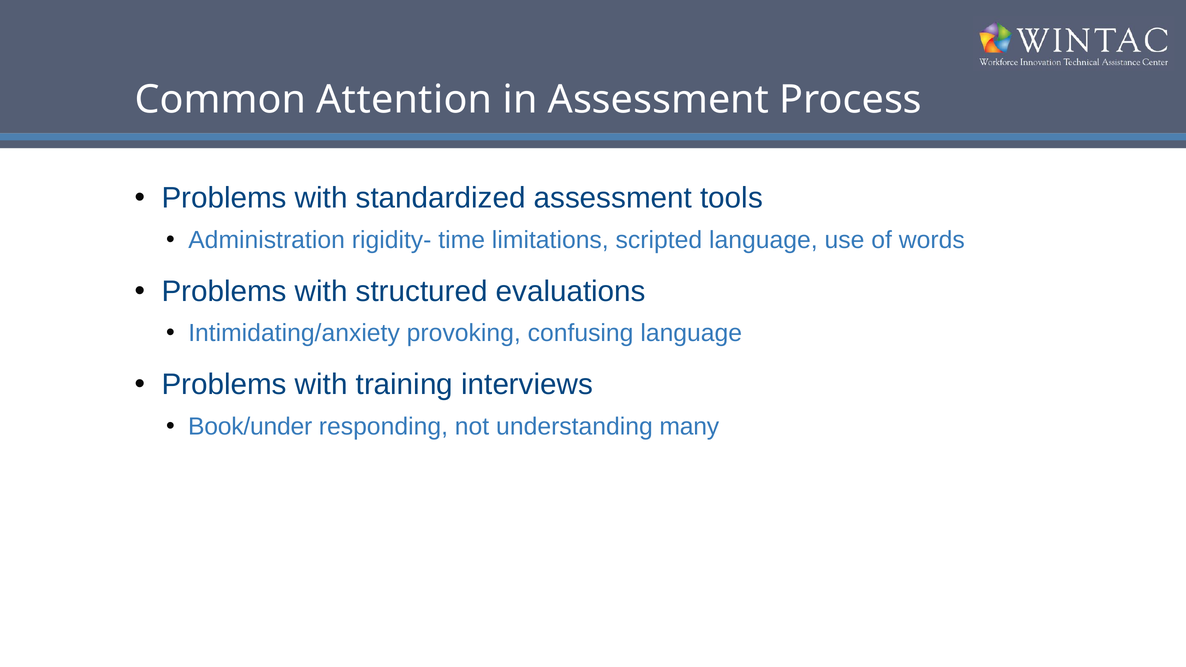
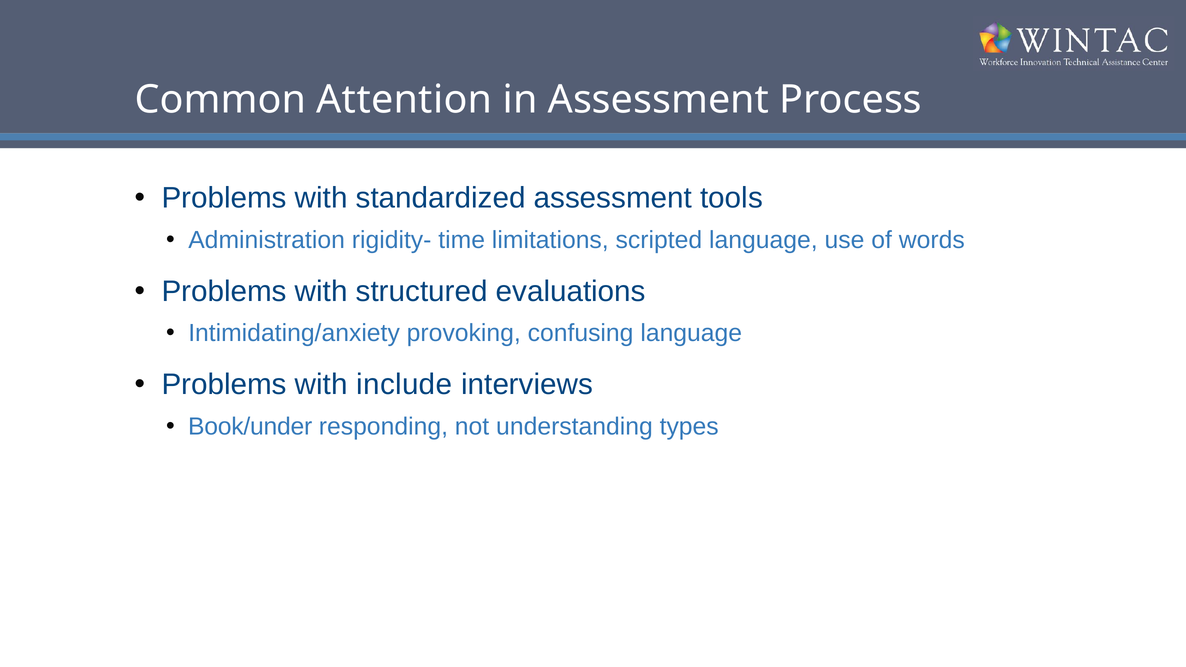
training: training -> include
many: many -> types
